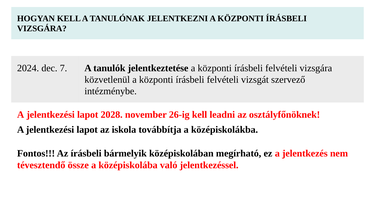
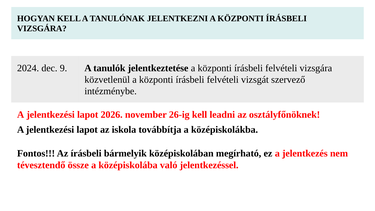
7: 7 -> 9
2028: 2028 -> 2026
